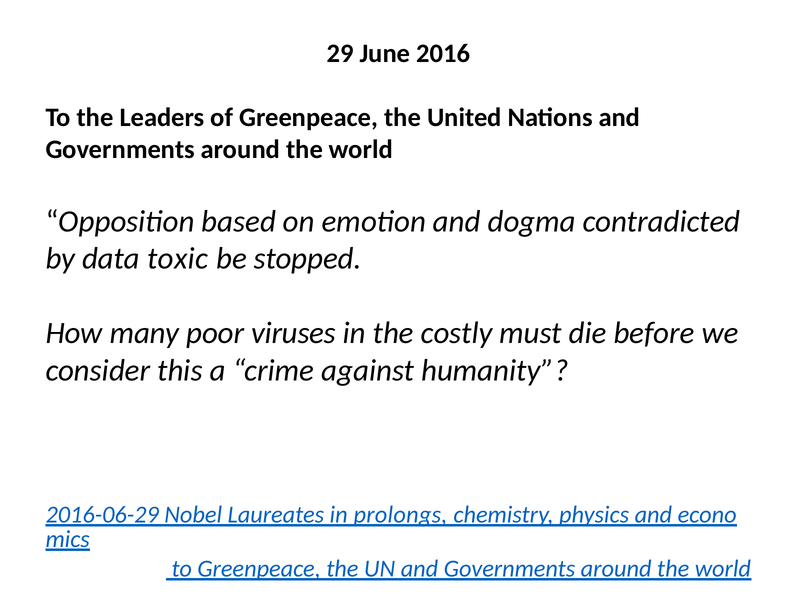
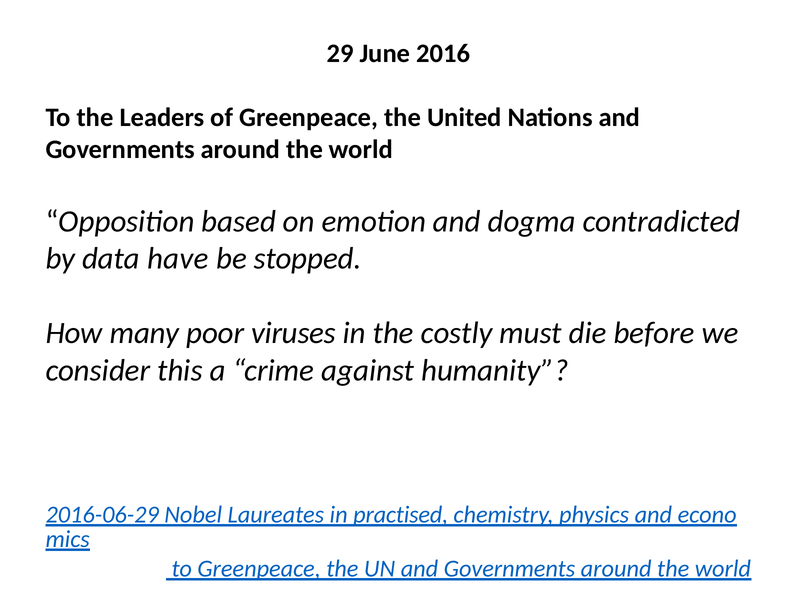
toxic: toxic -> have
prolongs: prolongs -> practised
